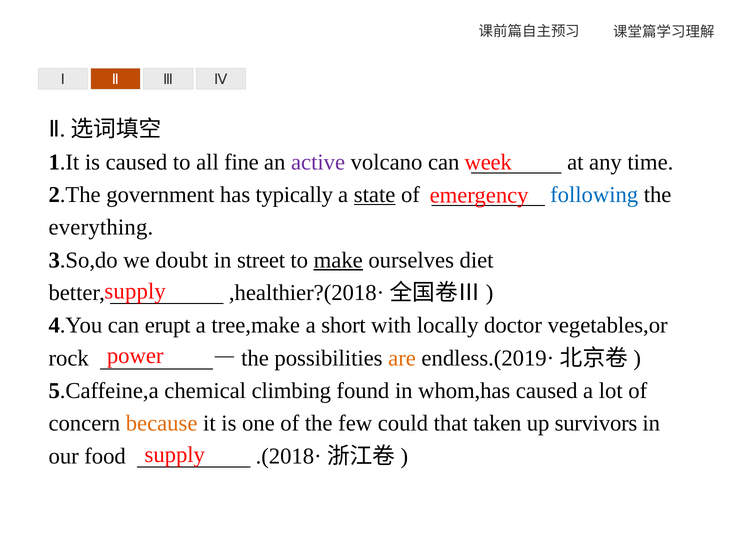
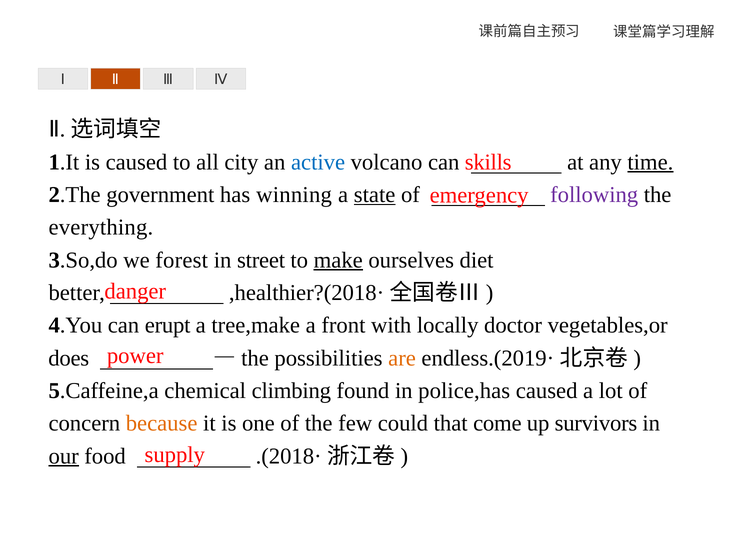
fine: fine -> city
active colour: purple -> blue
time underline: none -> present
week: week -> skills
typically: typically -> winning
following colour: blue -> purple
doubt: doubt -> forest
supply at (135, 291): supply -> danger
short: short -> front
rock: rock -> does
whom,has: whom,has -> police,has
taken: taken -> come
our underline: none -> present
